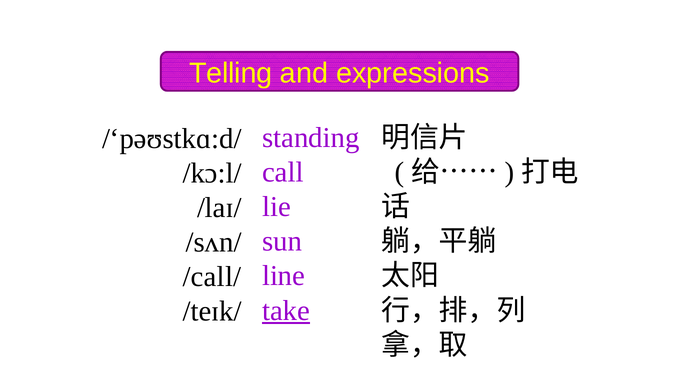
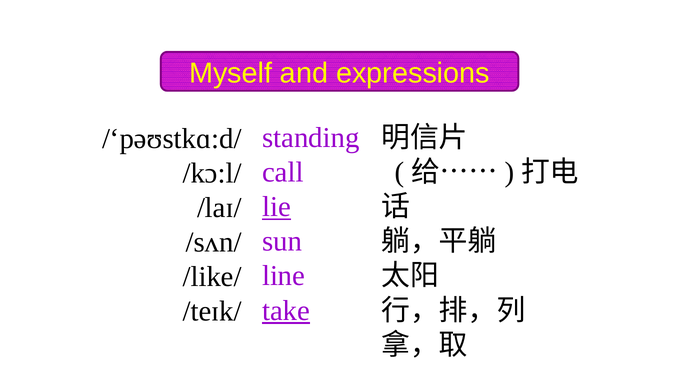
Telling: Telling -> Myself
lie underline: none -> present
/call/: /call/ -> /like/
